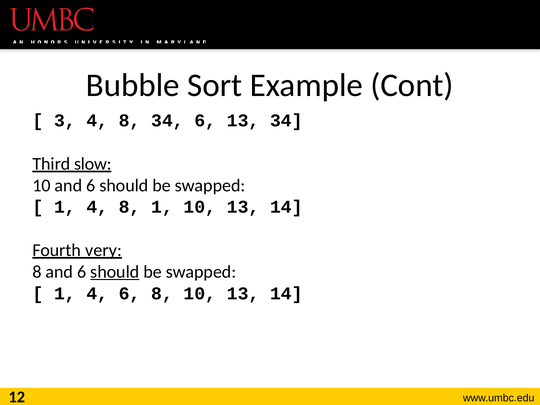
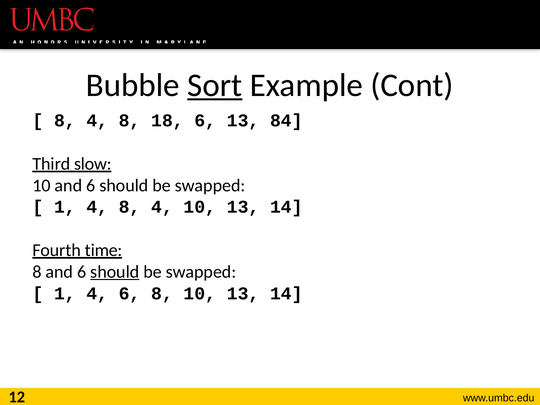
Sort underline: none -> present
3 at (65, 121): 3 -> 8
8 34: 34 -> 18
13 34: 34 -> 84
4 8 1: 1 -> 4
very: very -> time
